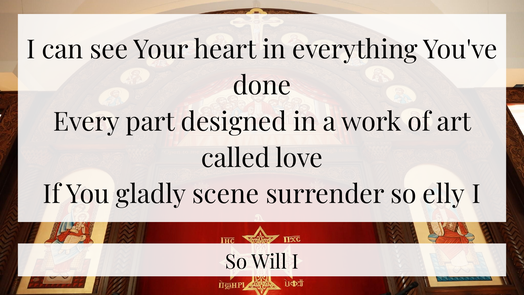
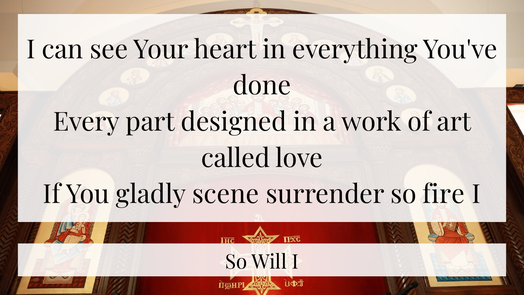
elly: elly -> fire
